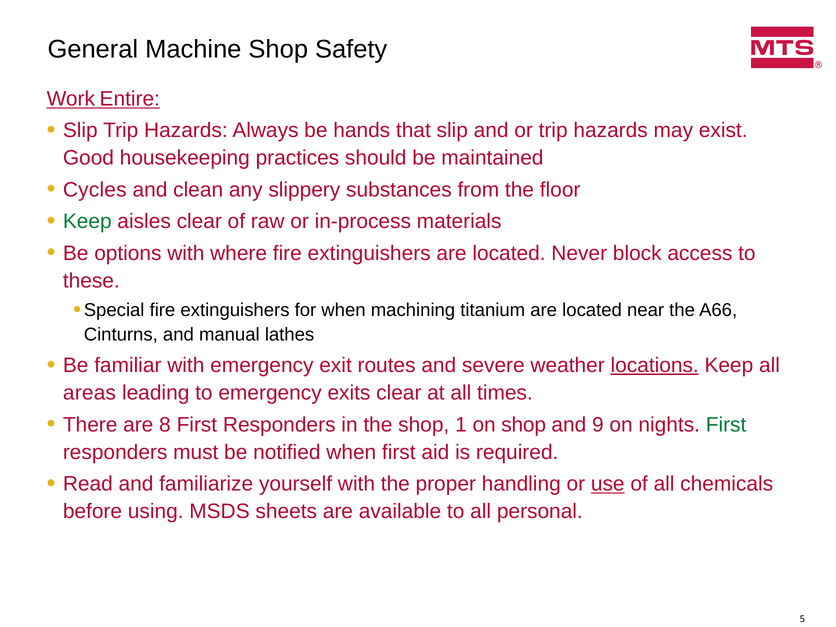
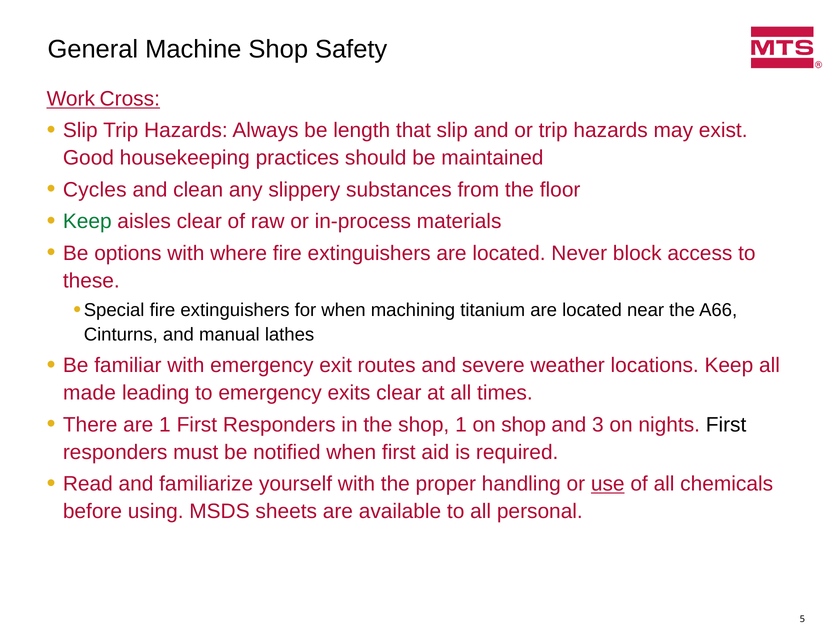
Entire: Entire -> Cross
hands: hands -> length
locations underline: present -> none
areas: areas -> made
are 8: 8 -> 1
9: 9 -> 3
First at (726, 425) colour: green -> black
